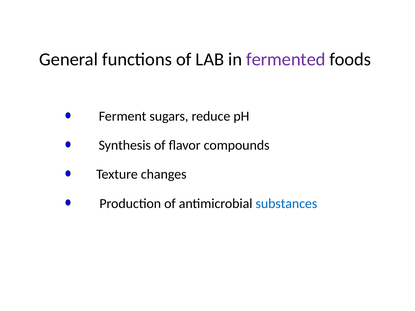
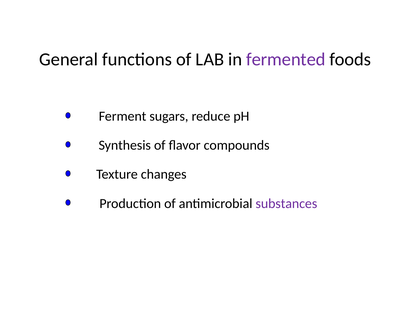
substances colour: blue -> purple
